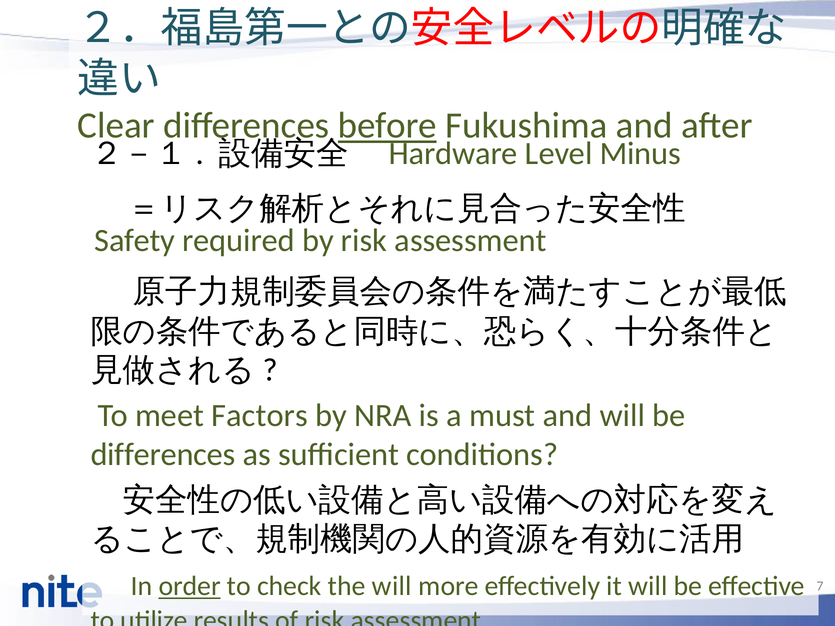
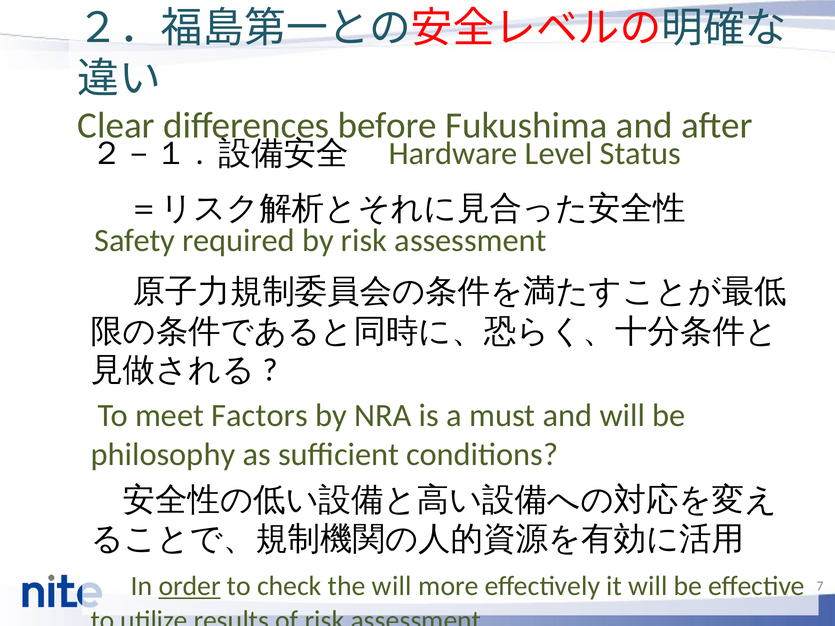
before underline: present -> none
Minus: Minus -> Status
differences at (163, 455): differences -> philosophy
